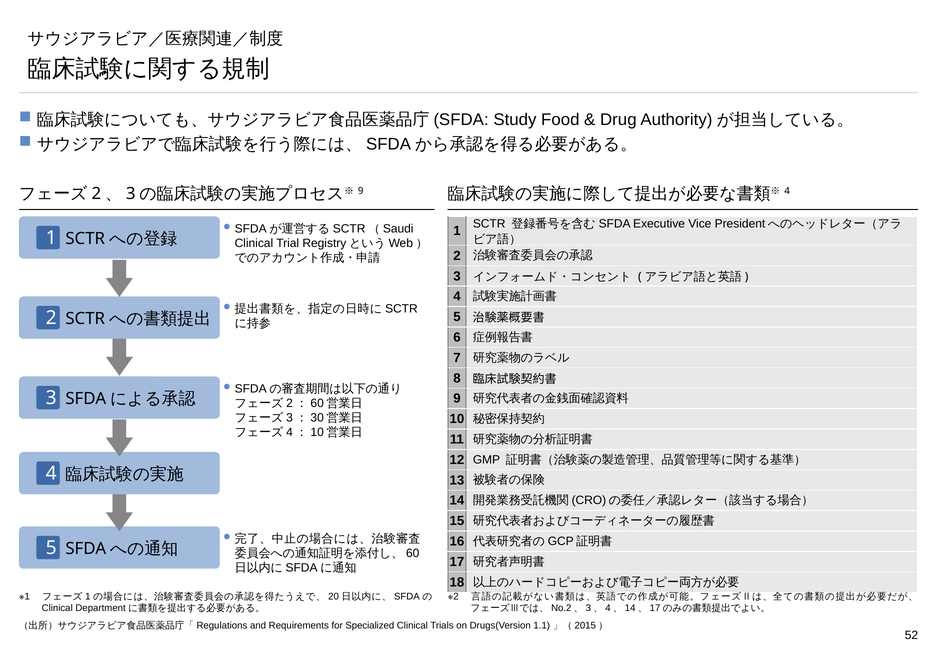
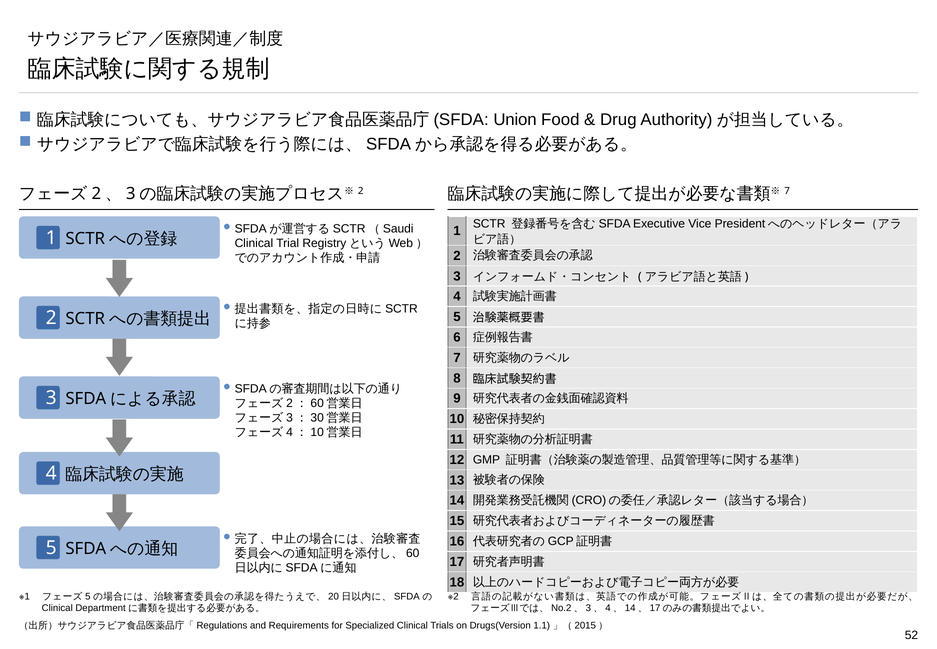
Study: Study -> Union
9 at (361, 191): 9 -> 2
4 at (787, 191): 4 -> 7
1 at (88, 596): 1 -> 5
